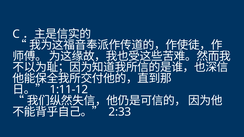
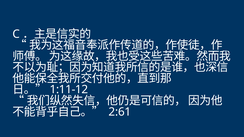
2:33: 2:33 -> 2:61
